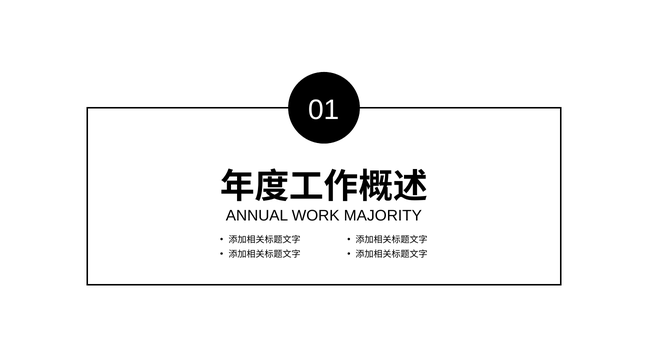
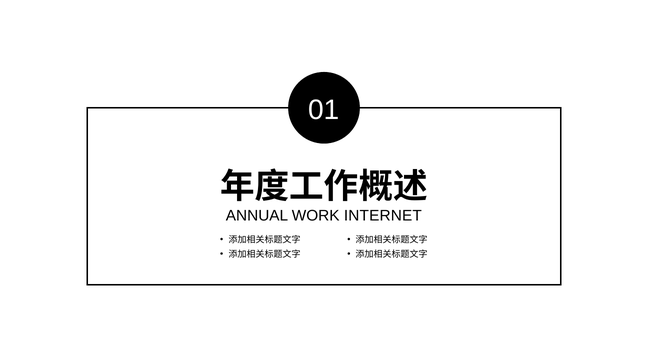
MAJORITY: MAJORITY -> INTERNET
